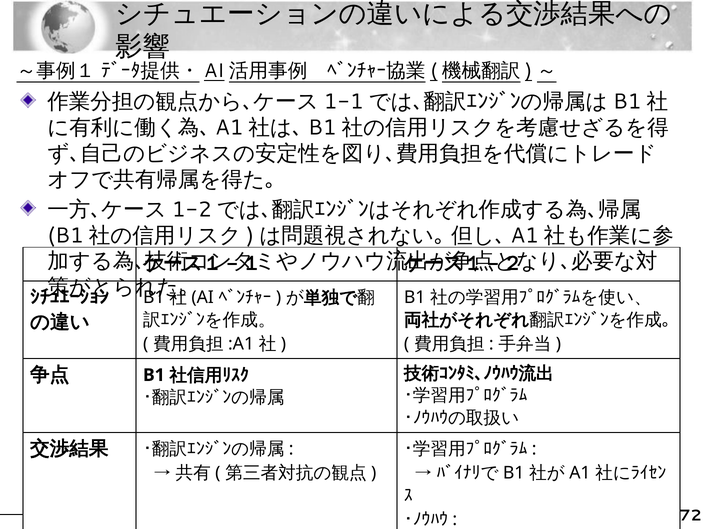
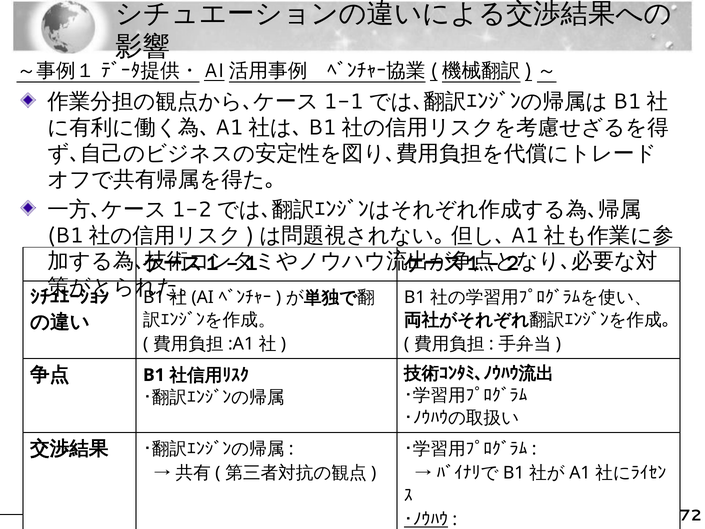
･ﾉｳﾊｳ at (426, 519) underline: none -> present
